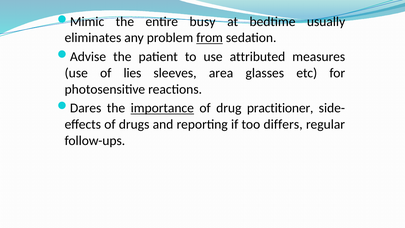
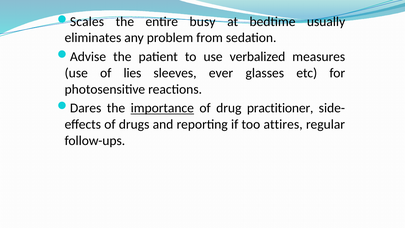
Mimic: Mimic -> Scales
from underline: present -> none
attributed: attributed -> verbalized
area: area -> ever
differs: differs -> attires
